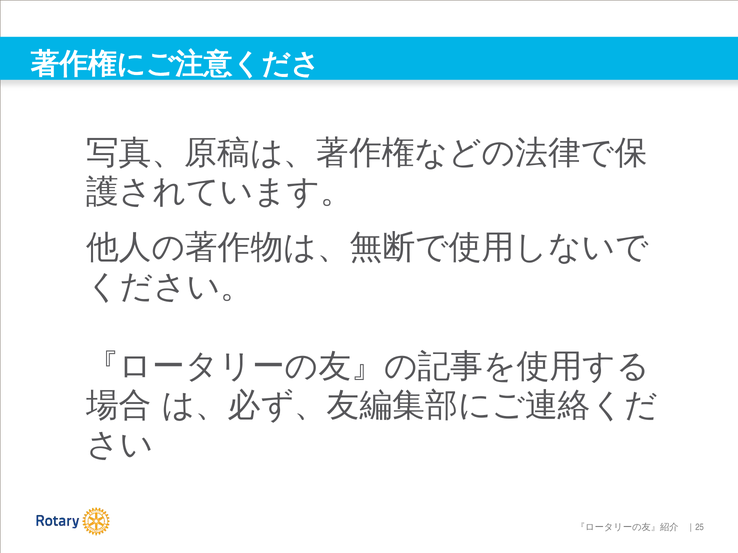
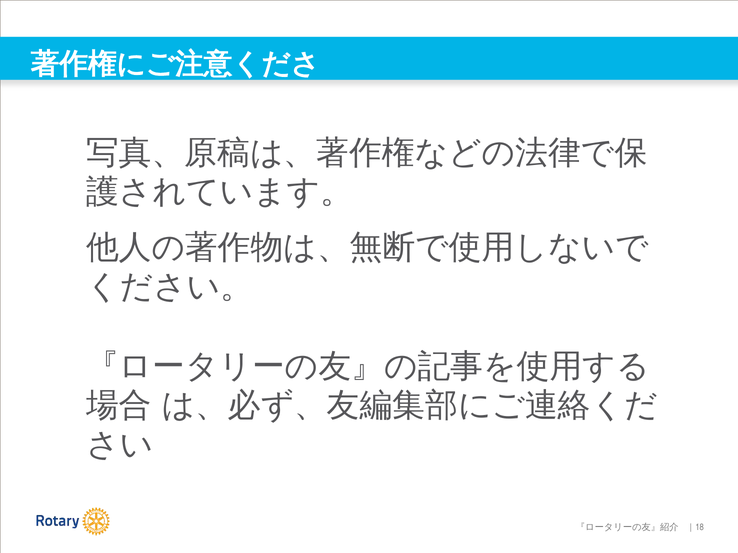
25: 25 -> 18
